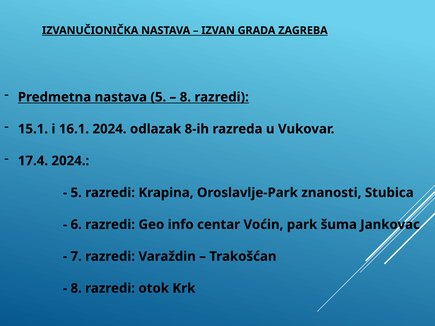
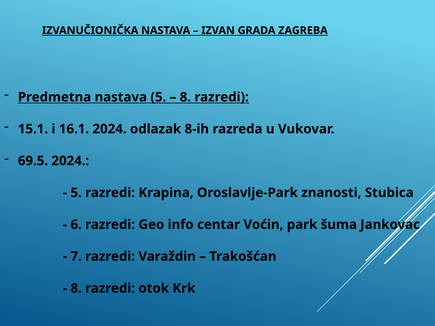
17.4: 17.4 -> 69.5
